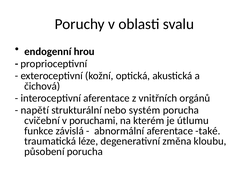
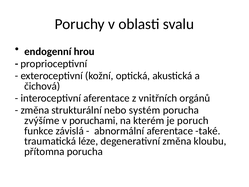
napětí at (35, 110): napětí -> změna
cvičební: cvičební -> zvýšíme
útlumu: útlumu -> poruch
působení: působení -> přítomna
